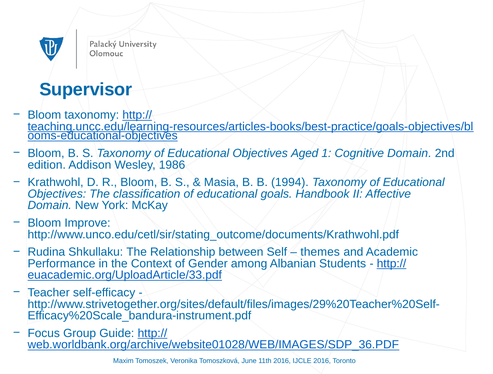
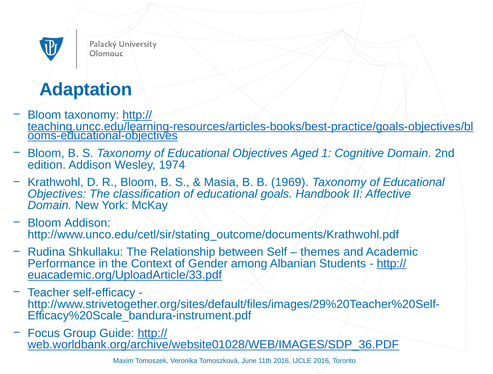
Supervisor: Supervisor -> Adaptation
1986: 1986 -> 1974
1994: 1994 -> 1969
Bloom Improve: Improve -> Addison
